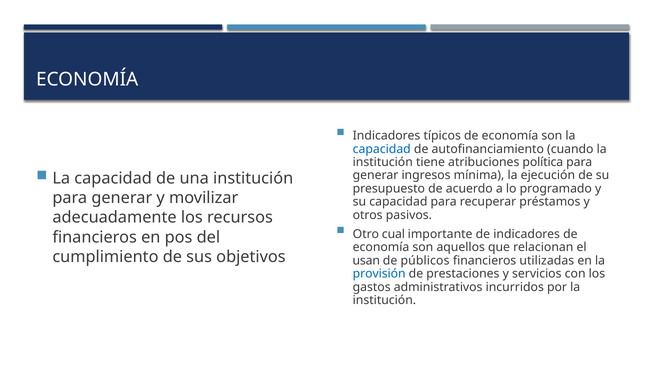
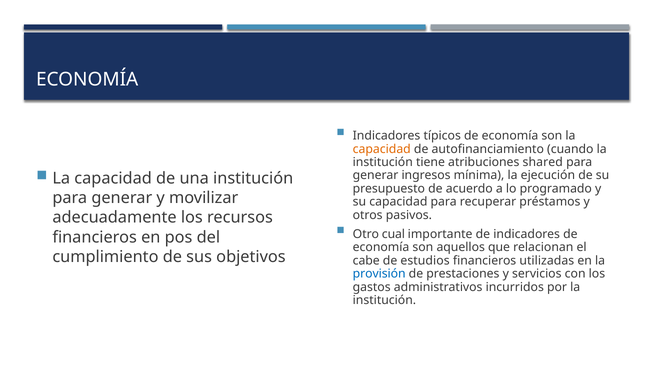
capacidad at (382, 149) colour: blue -> orange
política: política -> shared
usan: usan -> cabe
públicos: públicos -> estudios
